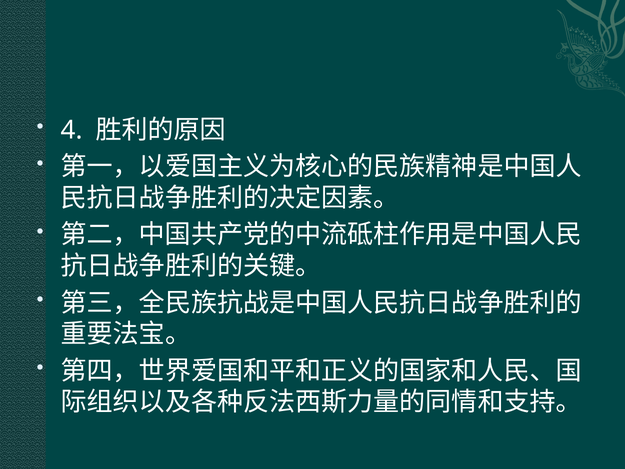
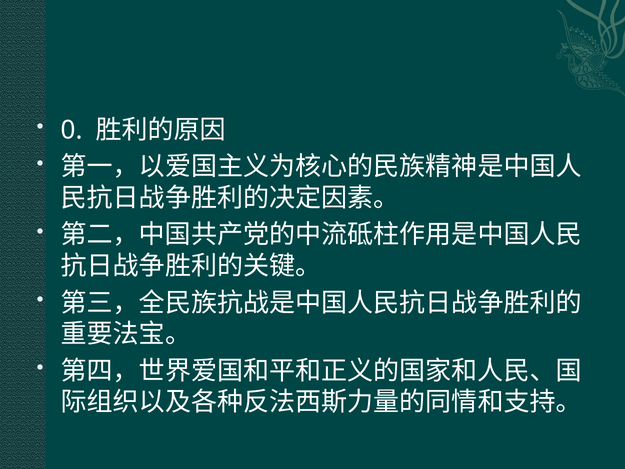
4: 4 -> 0
